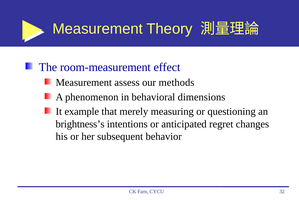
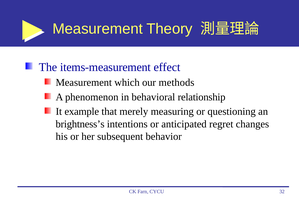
room-measurement: room-measurement -> items-measurement
assess: assess -> which
dimensions: dimensions -> relationship
